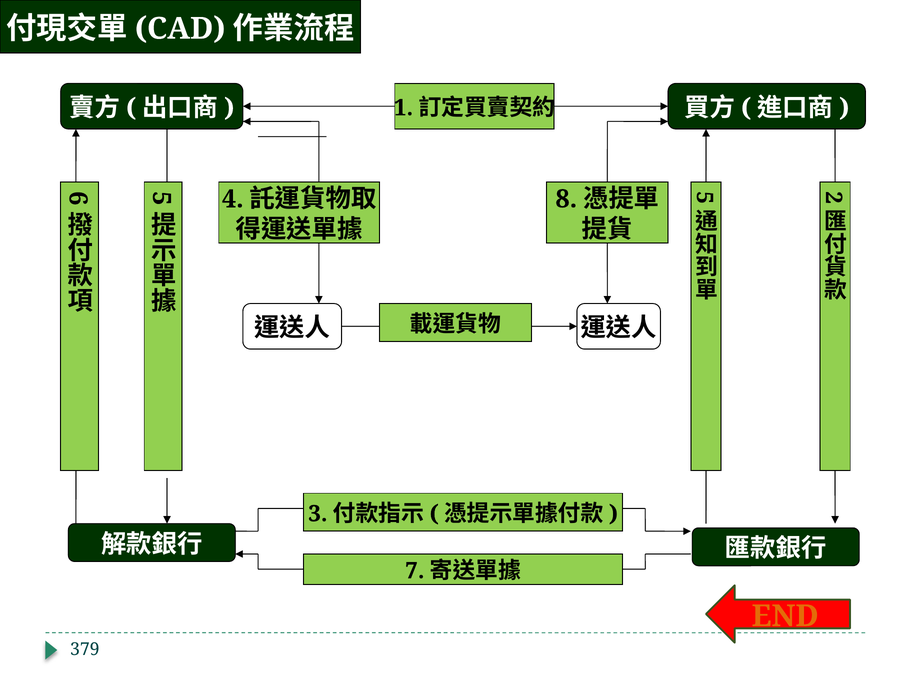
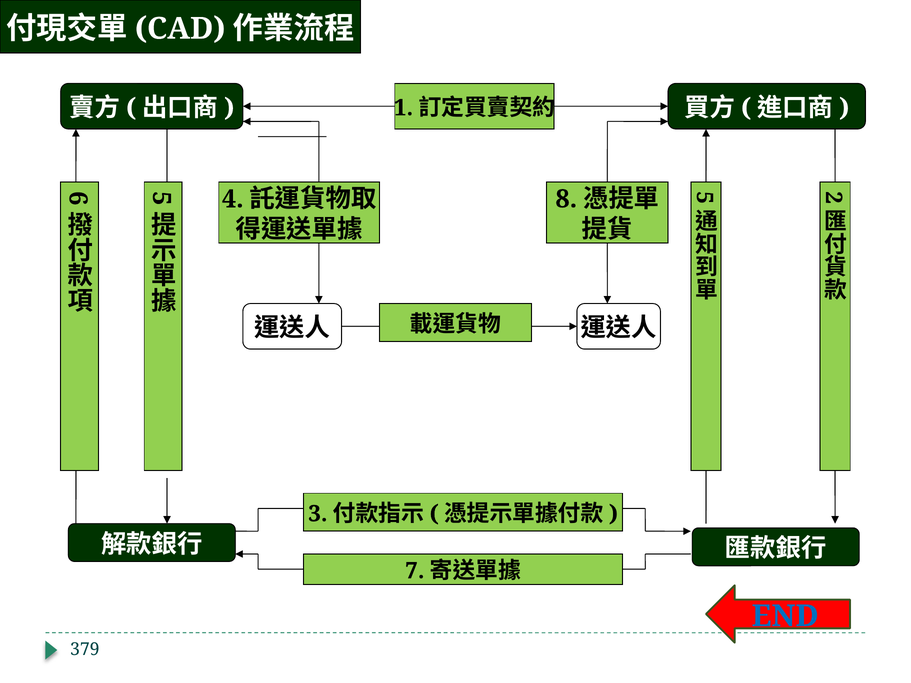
END colour: orange -> blue
